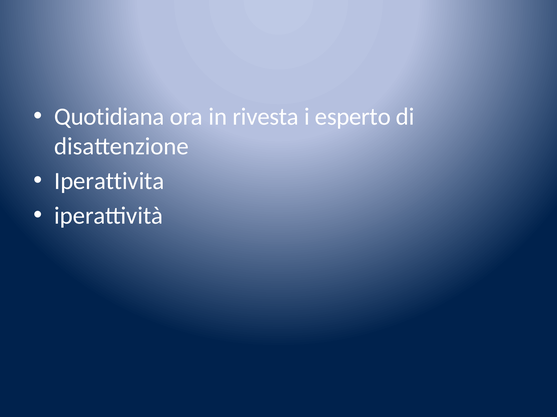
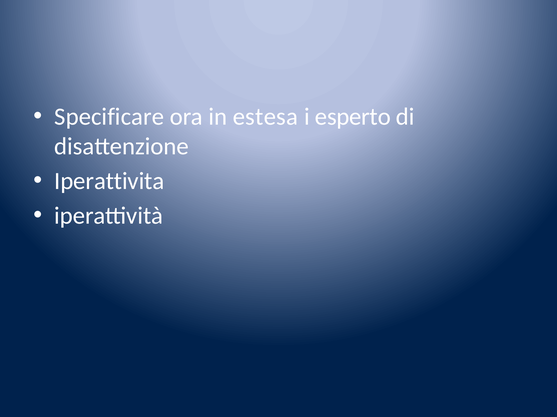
Quotidiana: Quotidiana -> Specificare
rivesta: rivesta -> estesa
